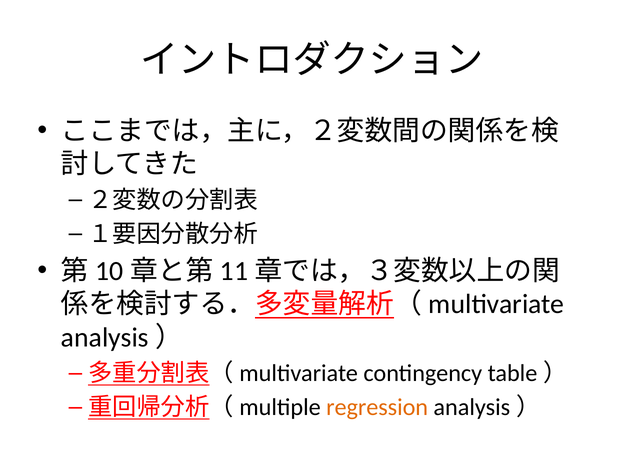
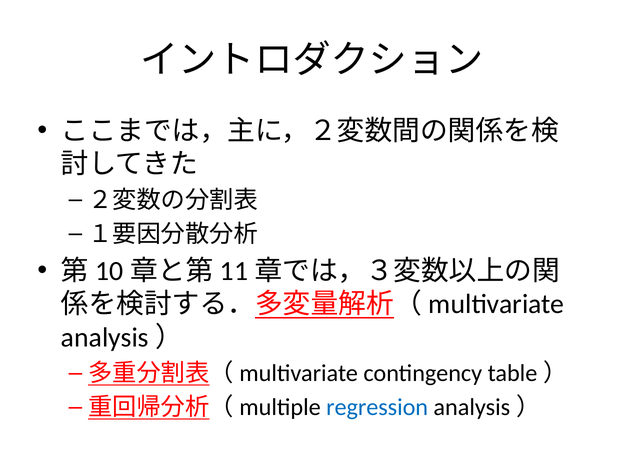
regression colour: orange -> blue
